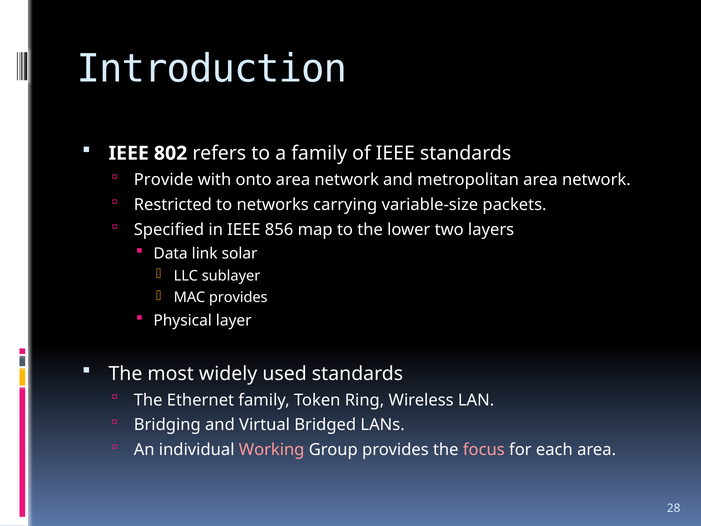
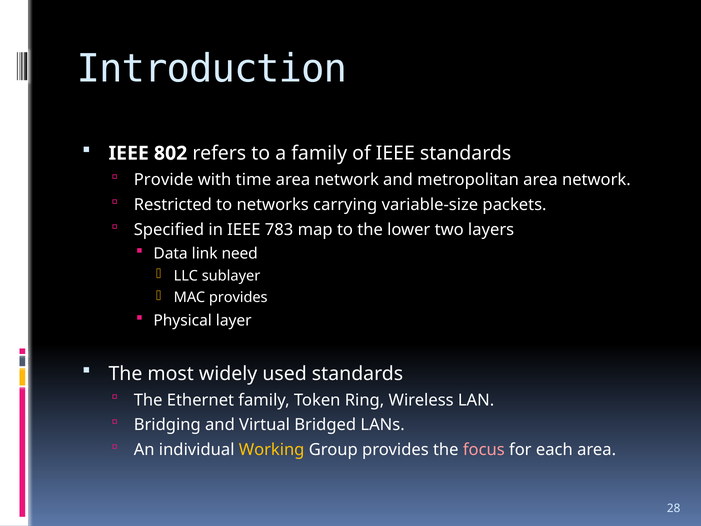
onto: onto -> time
856: 856 -> 783
solar: solar -> need
Working colour: pink -> yellow
